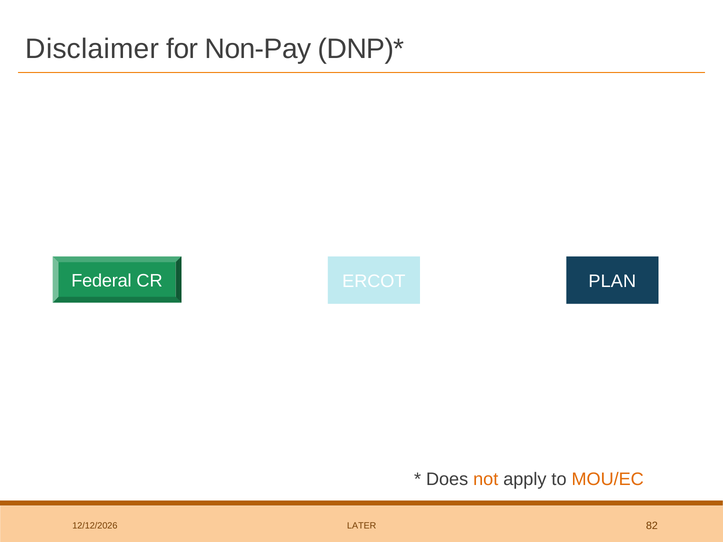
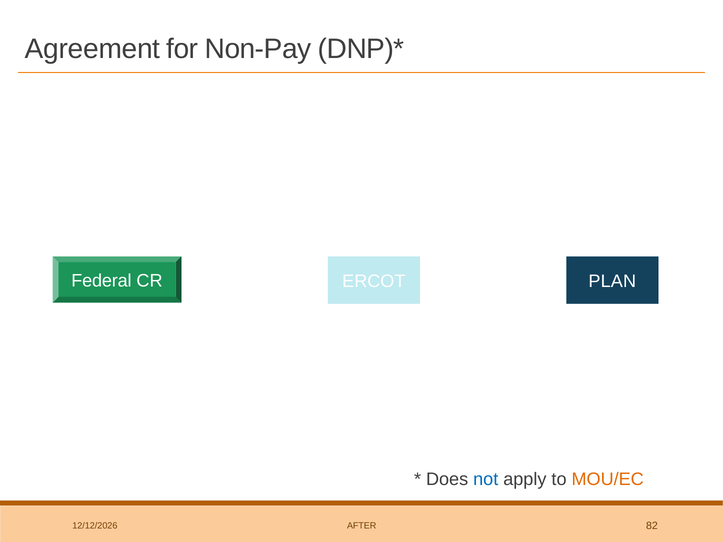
Disclaimer: Disclaimer -> Agreement
not colour: orange -> blue
LATER: LATER -> AFTER
